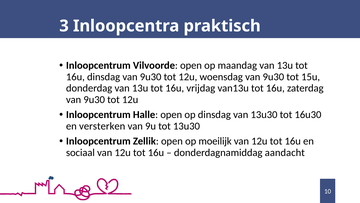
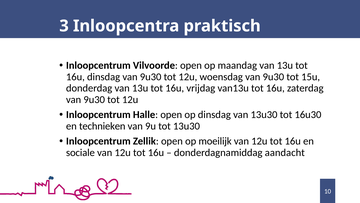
versterken: versterken -> technieken
sociaal: sociaal -> sociale
